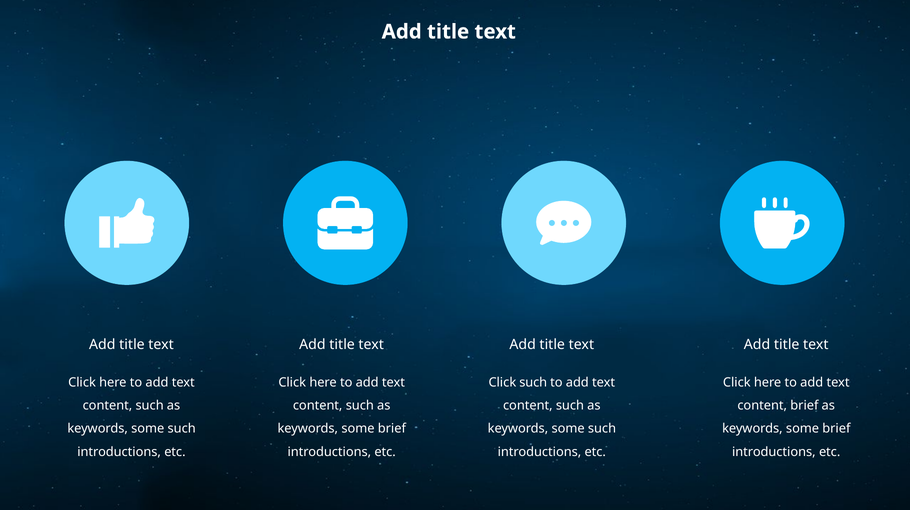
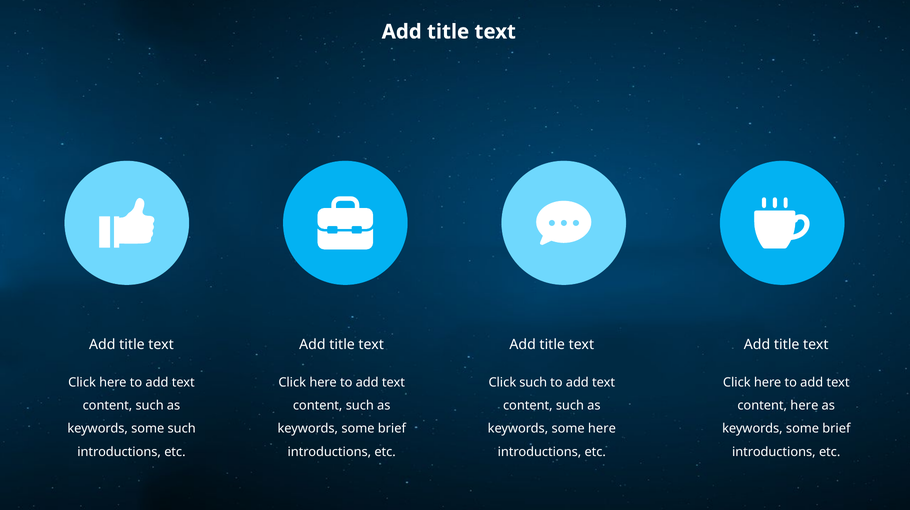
content brief: brief -> here
such at (602, 428): such -> here
